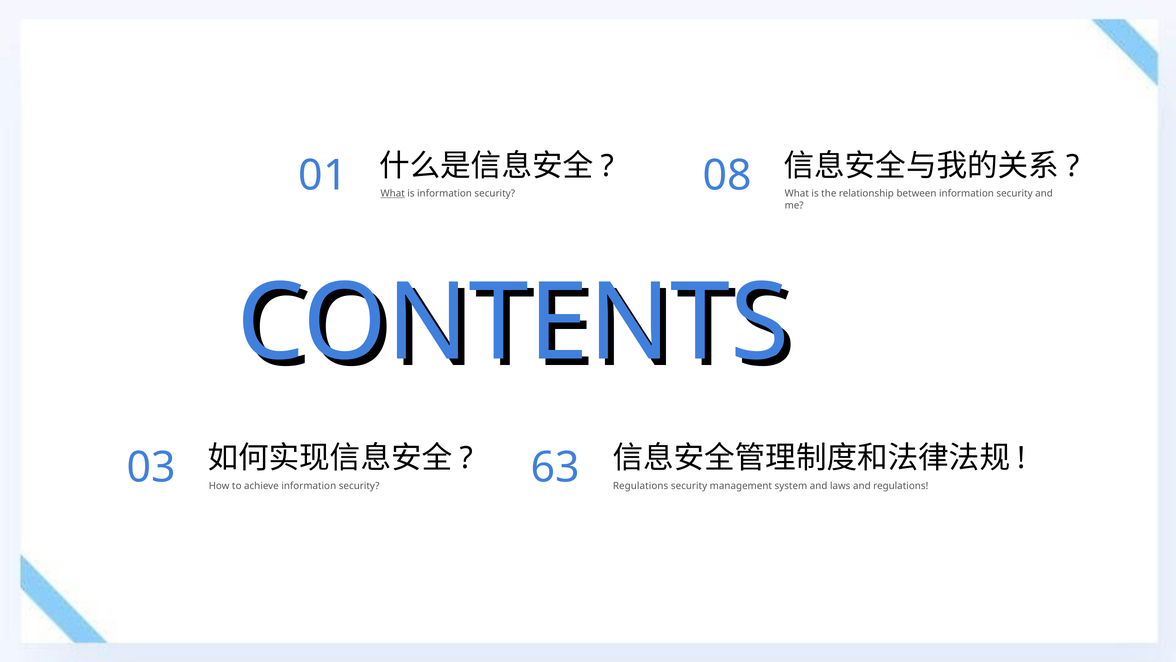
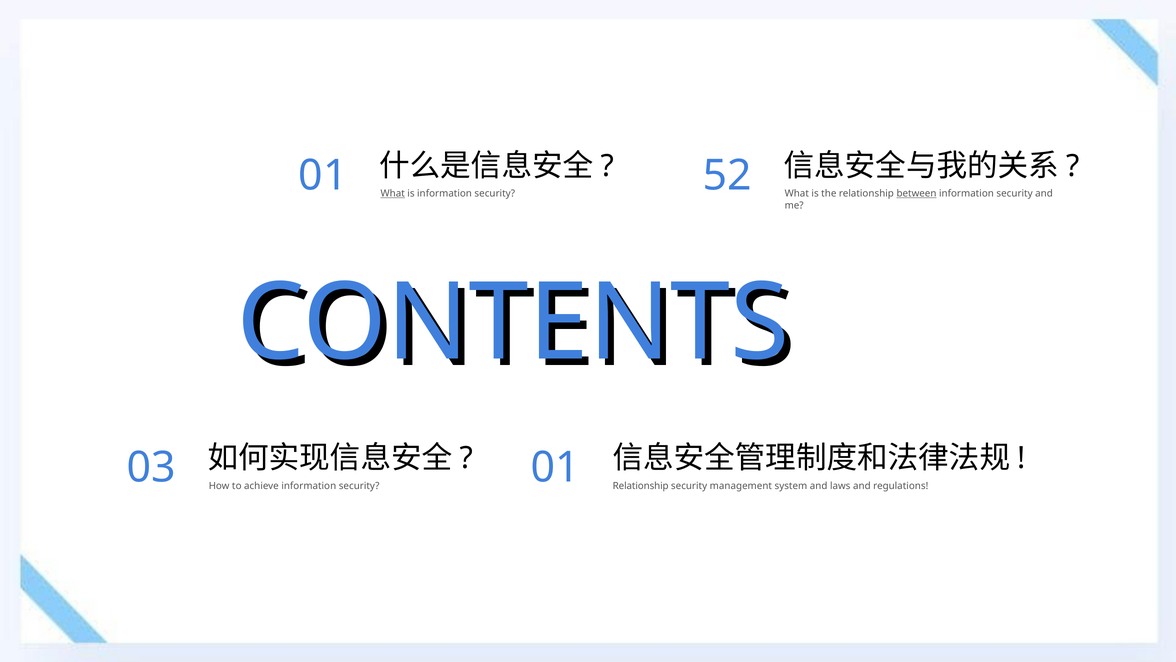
08: 08 -> 52
between underline: none -> present
security 63: 63 -> 01
Regulations at (641, 485): Regulations -> Relationship
